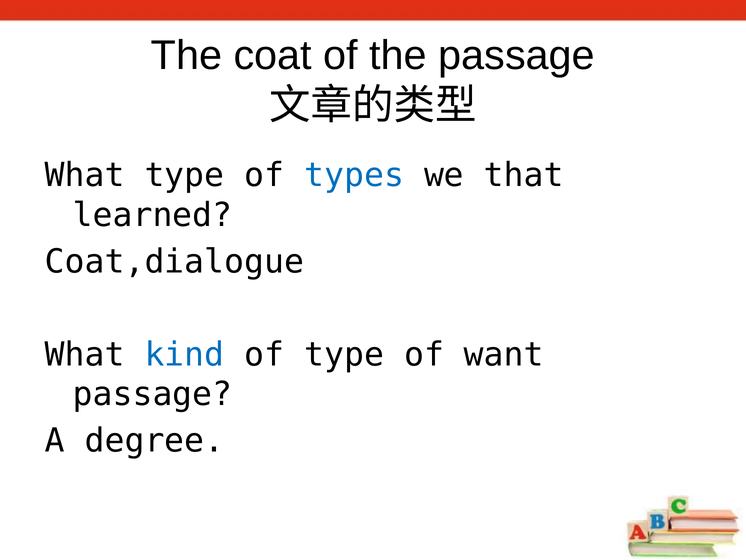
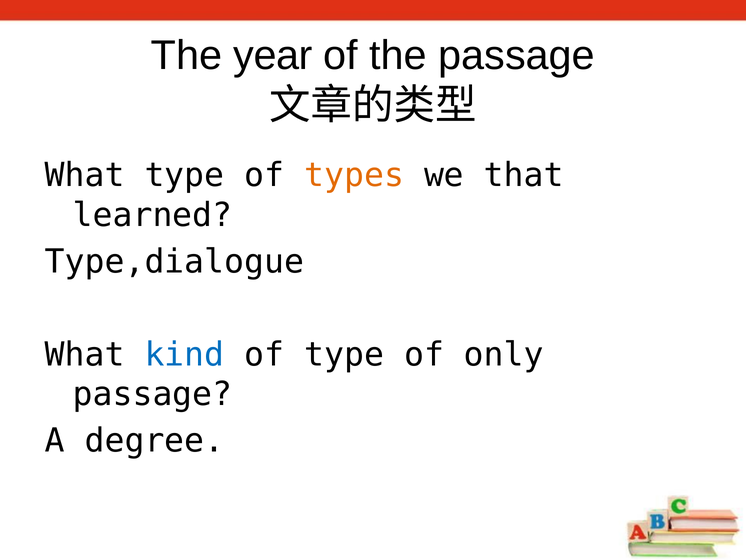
coat: coat -> year
types colour: blue -> orange
Coat,dialogue: Coat,dialogue -> Type,dialogue
want: want -> only
